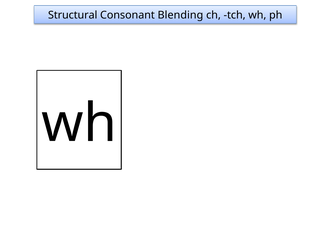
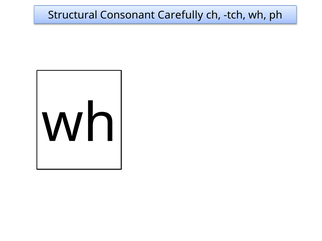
Blending: Blending -> Carefully
